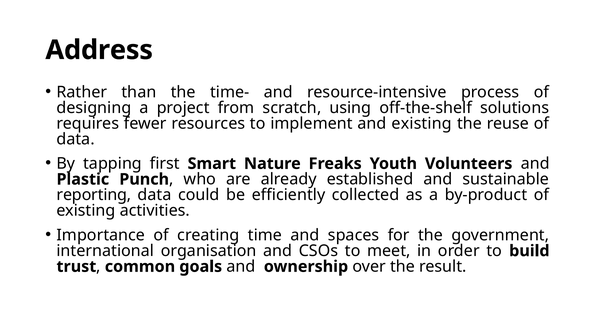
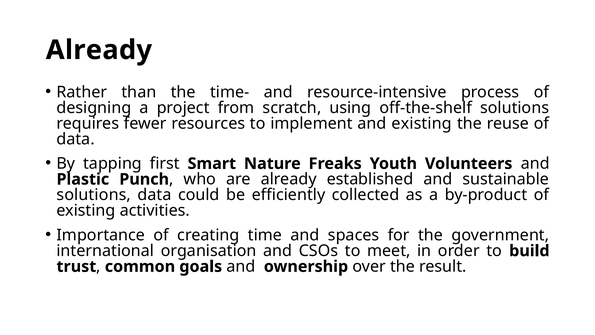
Address at (99, 50): Address -> Already
reporting at (94, 195): reporting -> solutions
